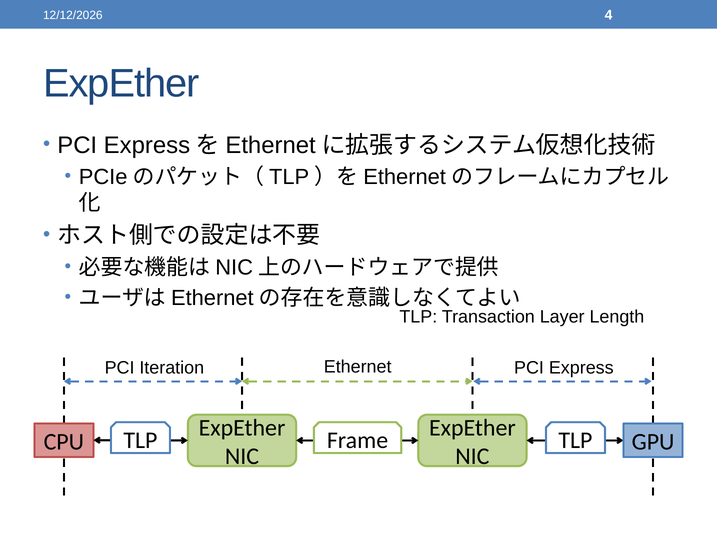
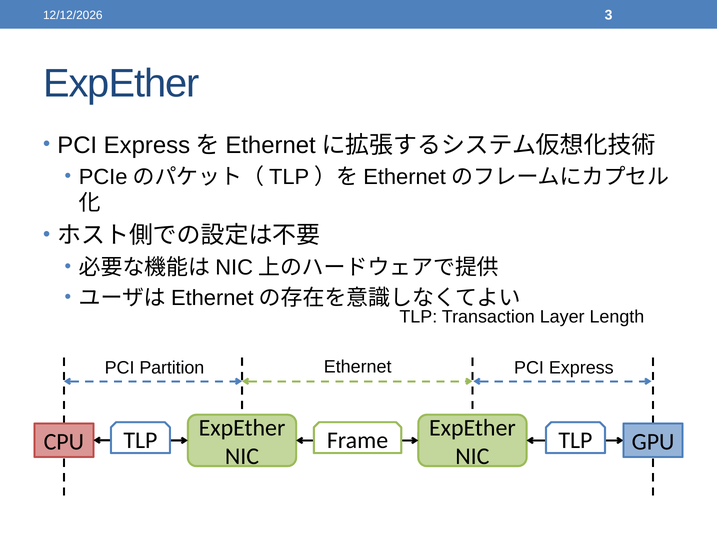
4: 4 -> 3
Iteration: Iteration -> Partition
